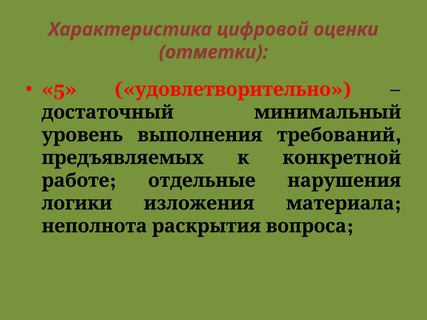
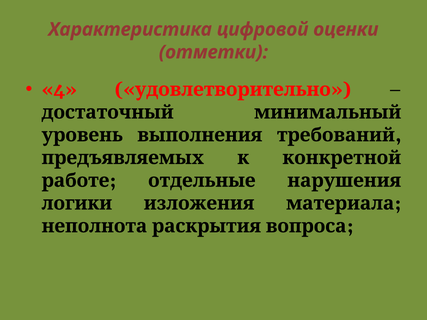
5: 5 -> 4
